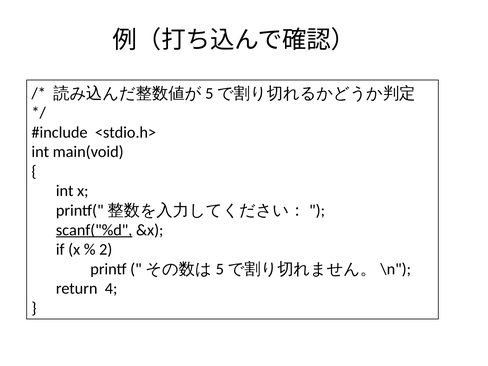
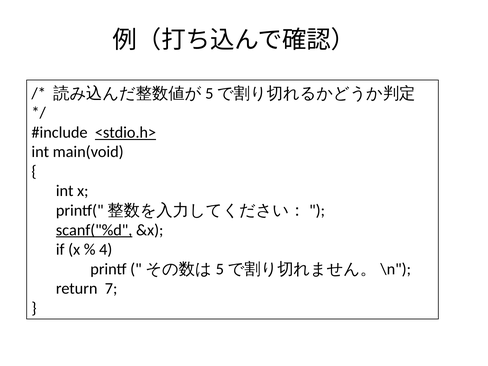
<stdio.h> underline: none -> present
2: 2 -> 4
4: 4 -> 7
